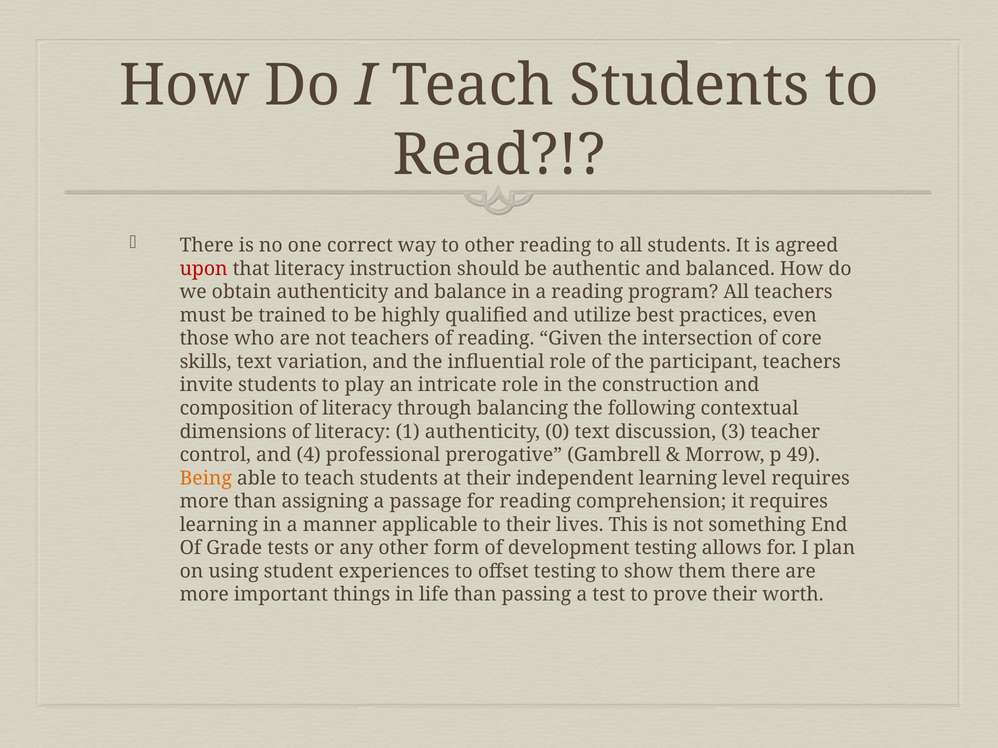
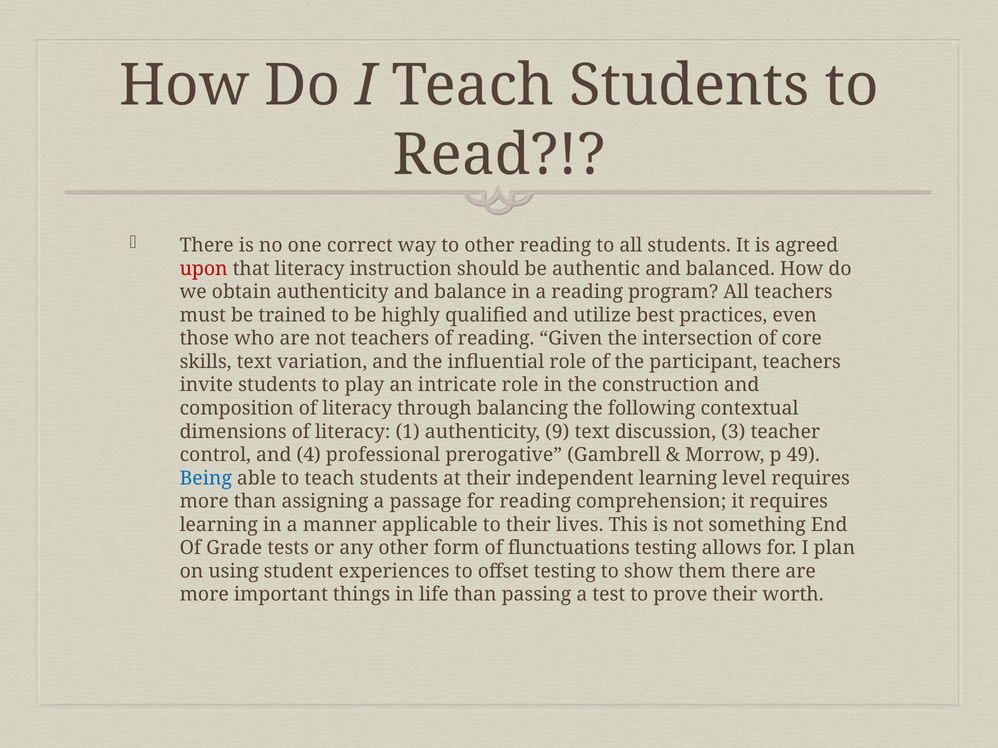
0: 0 -> 9
Being colour: orange -> blue
development: development -> flunctuations
